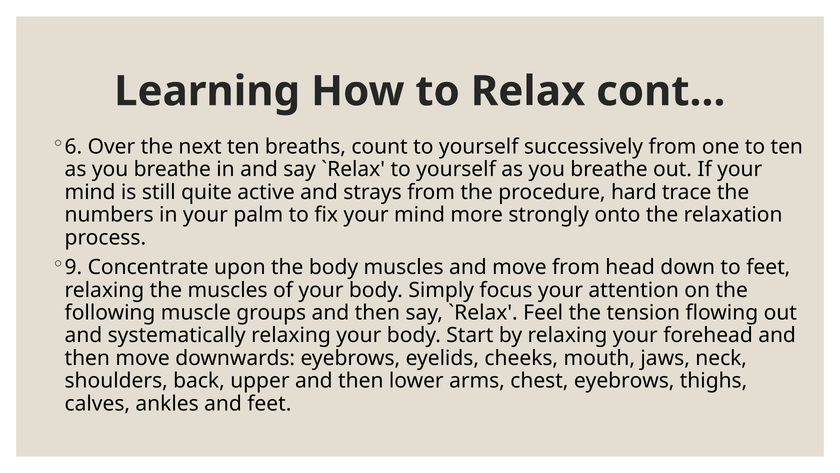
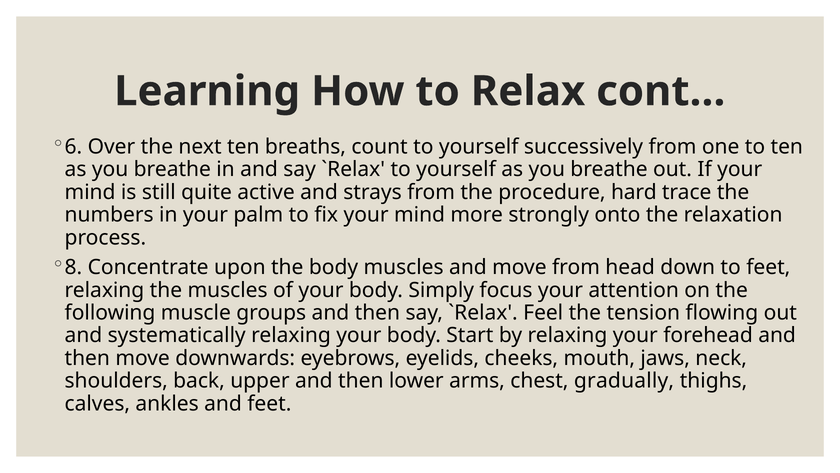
9: 9 -> 8
chest eyebrows: eyebrows -> gradually
